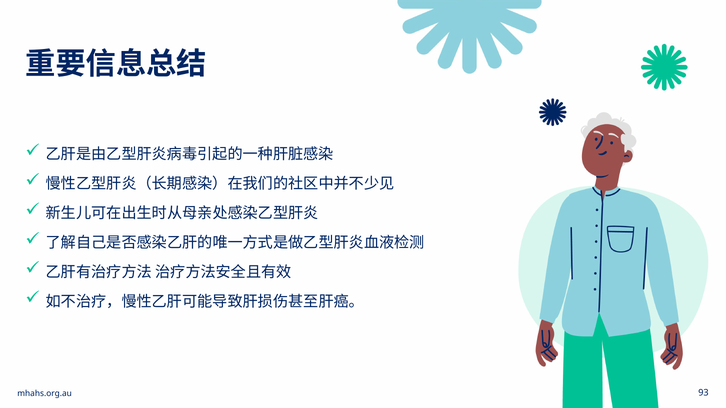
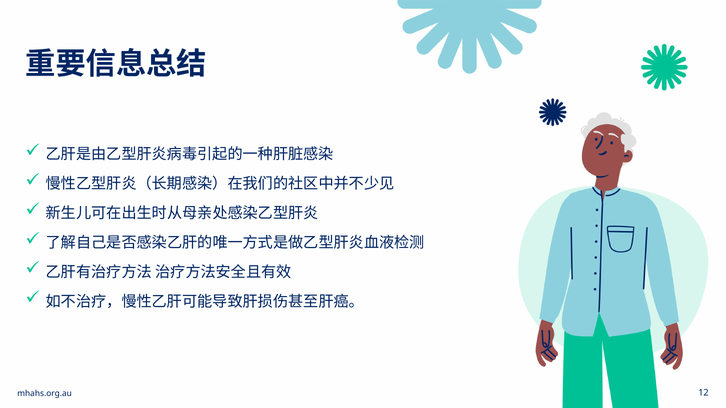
93: 93 -> 12
